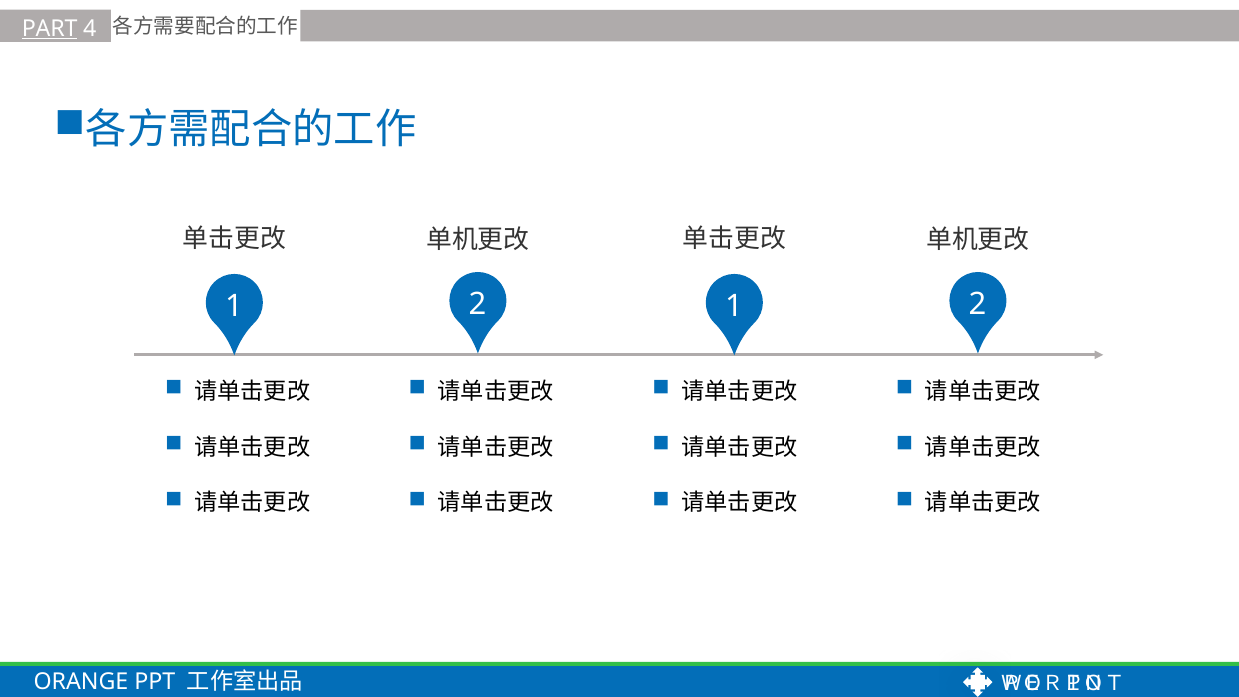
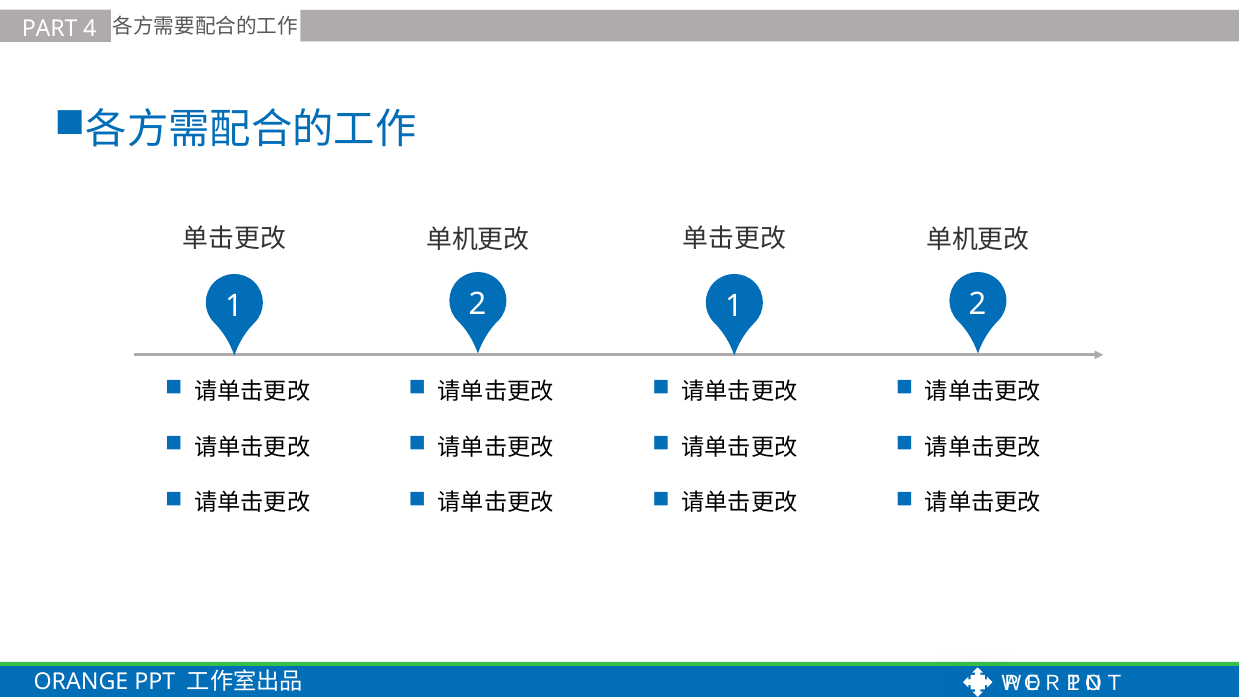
PART underline: present -> none
